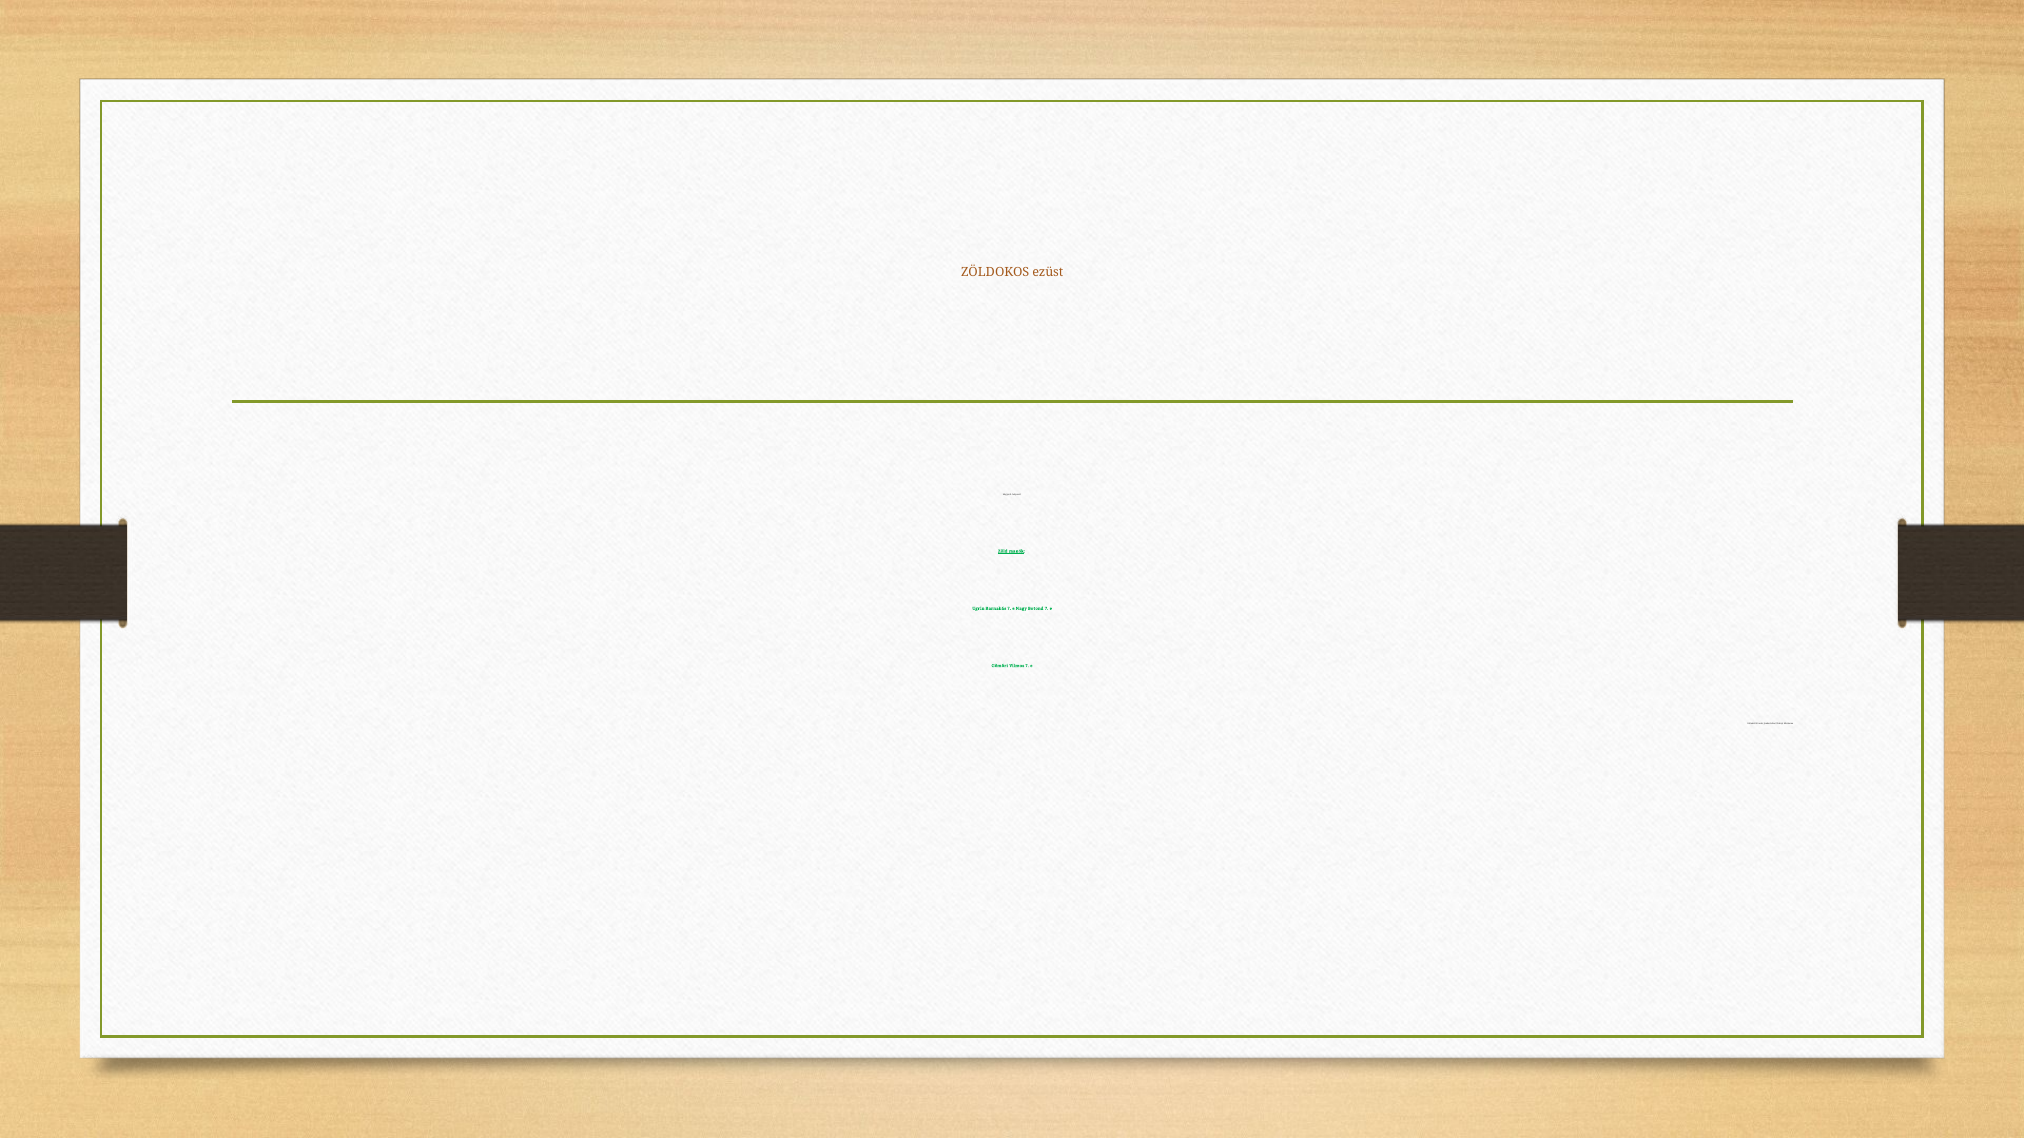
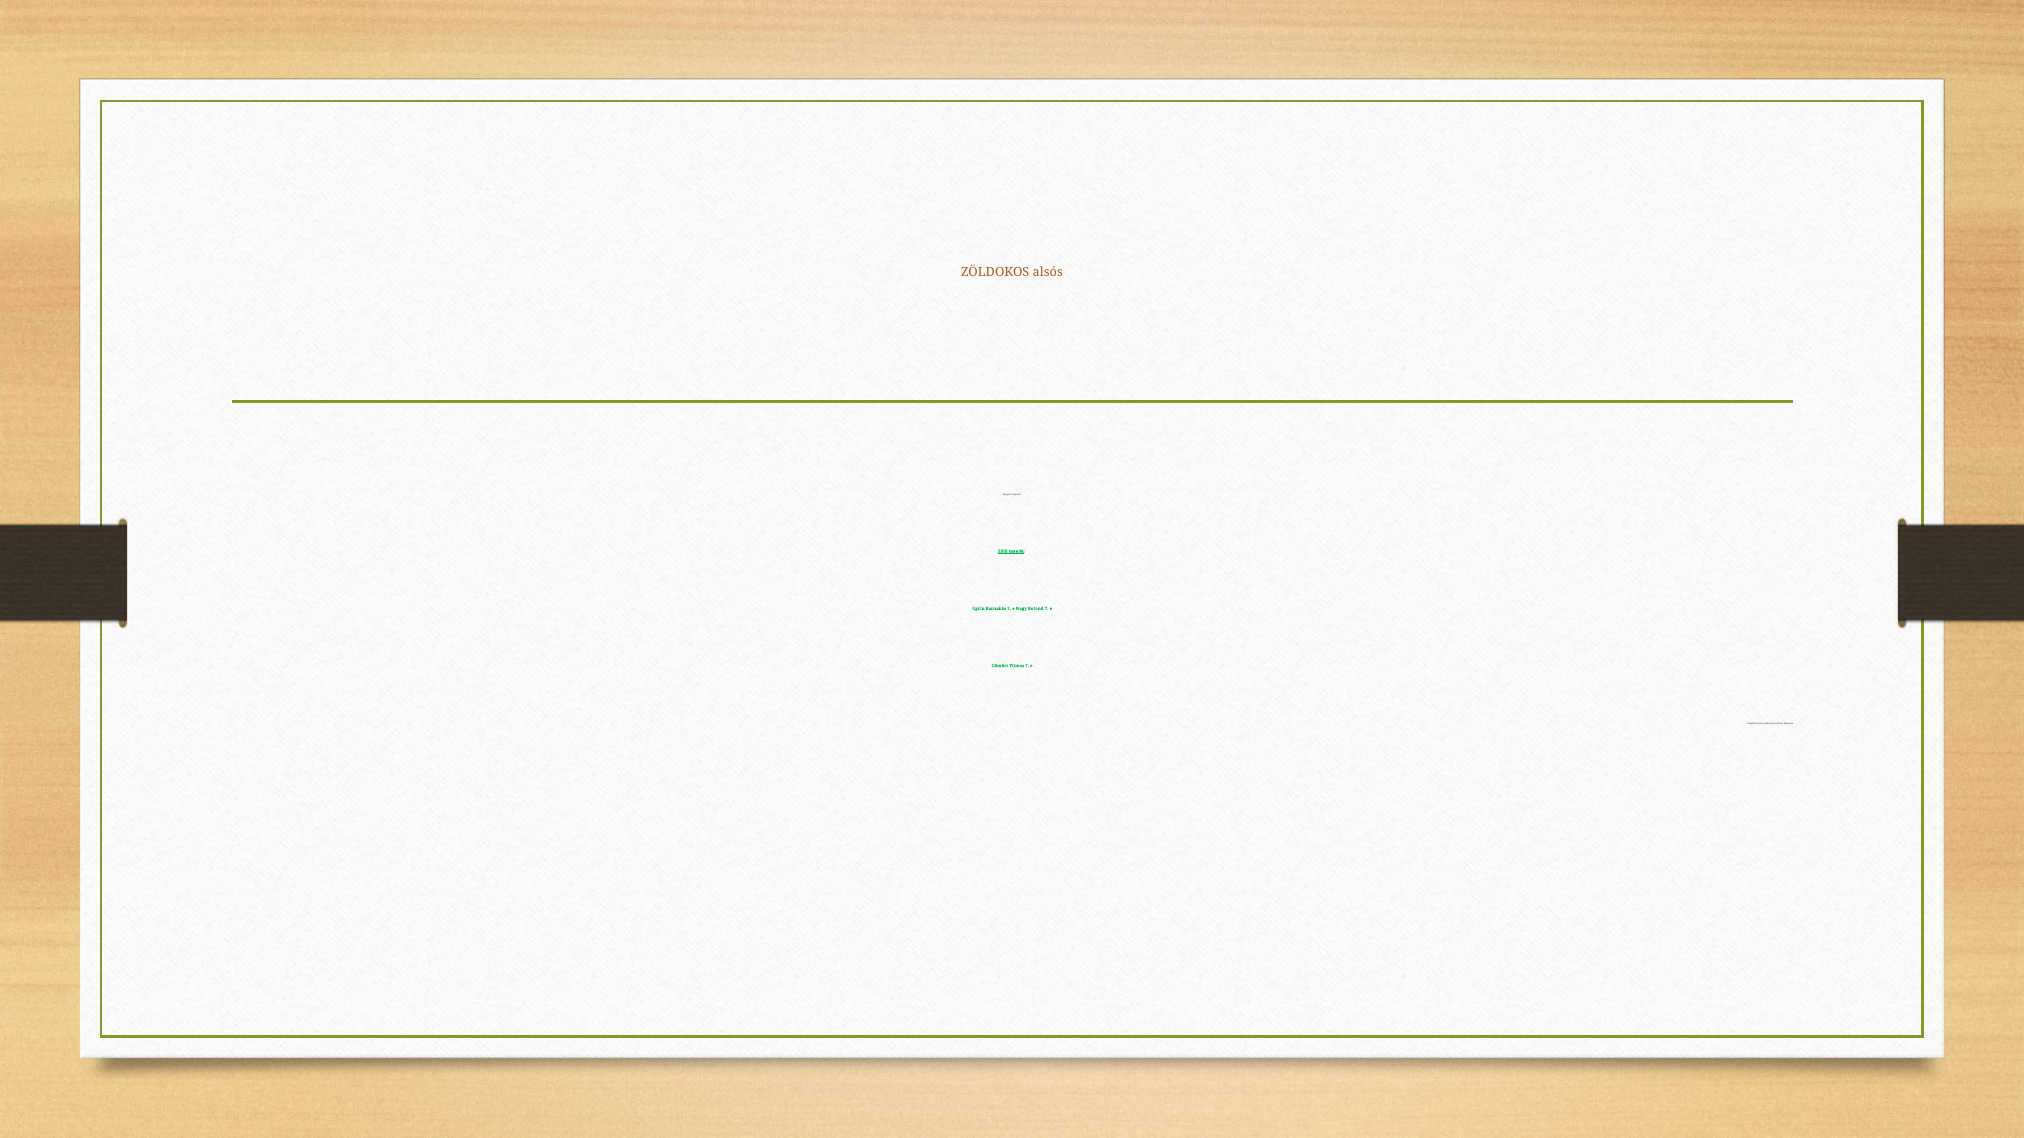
ezüst: ezüst -> alsós
